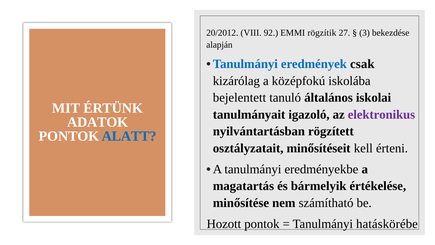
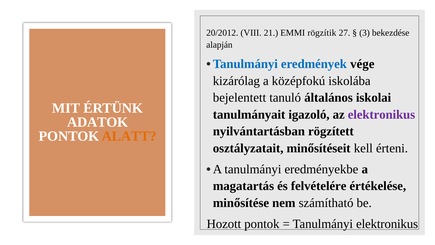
92: 92 -> 21
csak: csak -> vége
ALATT colour: blue -> orange
bármelyik: bármelyik -> felvételére
Tanulmányi hatáskörébe: hatáskörébe -> elektronikus
